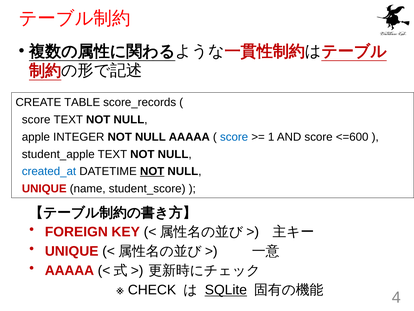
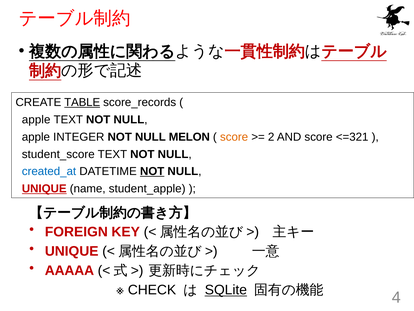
TABLE underline: none -> present
score at (36, 119): score -> apple
NULL AAAAA: AAAAA -> MELON
score at (234, 137) colour: blue -> orange
1: 1 -> 2
<=600: <=600 -> <=321
student_apple: student_apple -> student_score
UNIQUE at (44, 188) underline: none -> present
student_score: student_score -> student_apple
